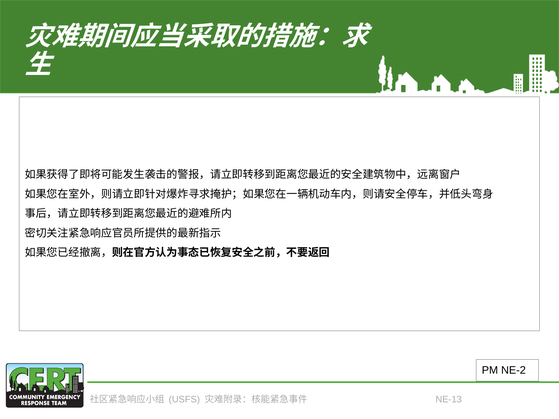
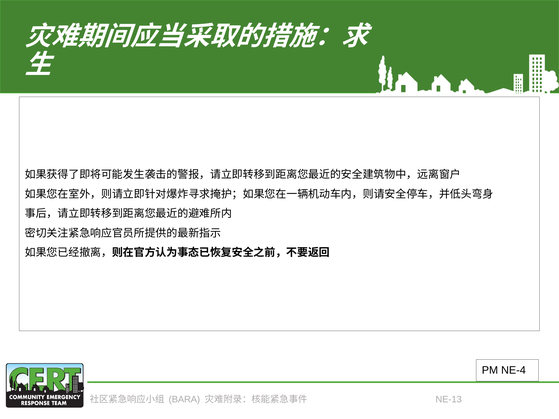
NE-2: NE-2 -> NE-4
USFS: USFS -> BARA
